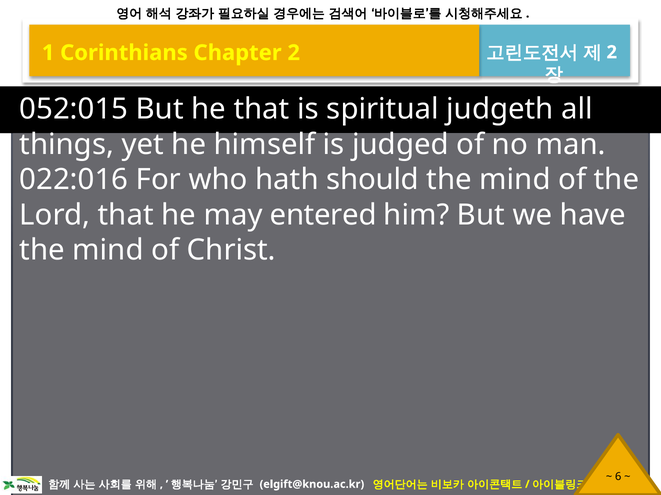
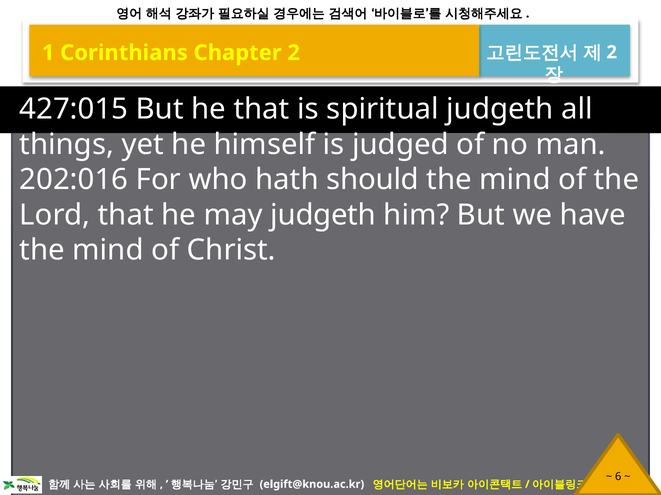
052:015: 052:015 -> 427:015
022:016: 022:016 -> 202:016
may entered: entered -> judgeth
